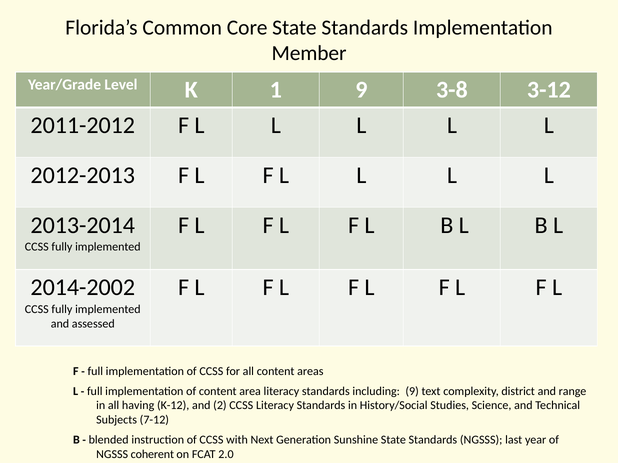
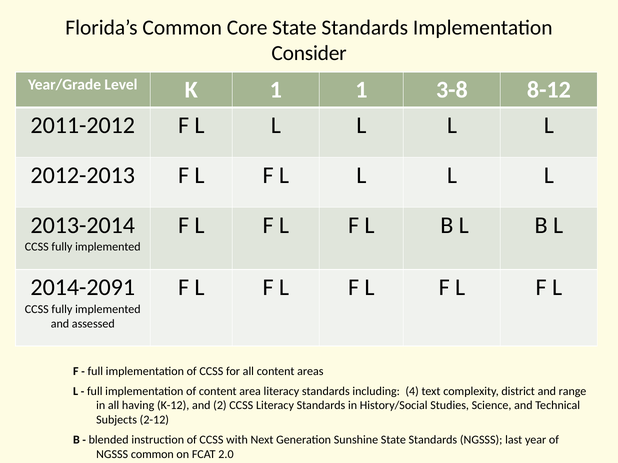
Member: Member -> Consider
1 9: 9 -> 1
3-12: 3-12 -> 8-12
2014-2002: 2014-2002 -> 2014-2091
including 9: 9 -> 4
7-12: 7-12 -> 2-12
NGSSS coherent: coherent -> common
